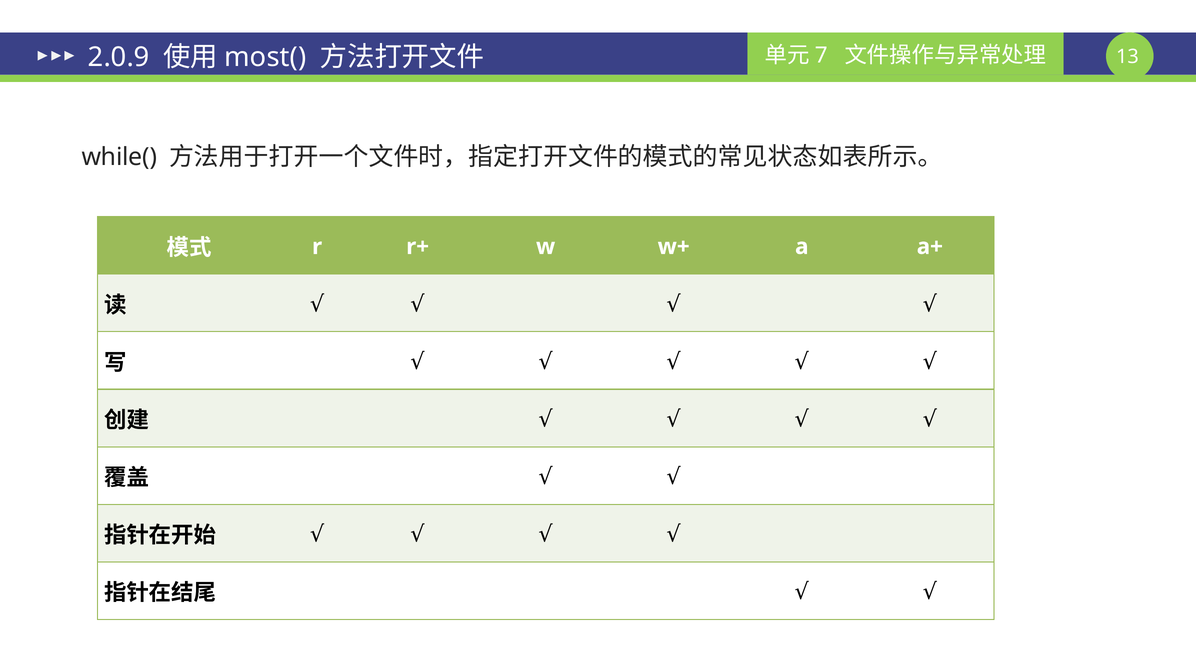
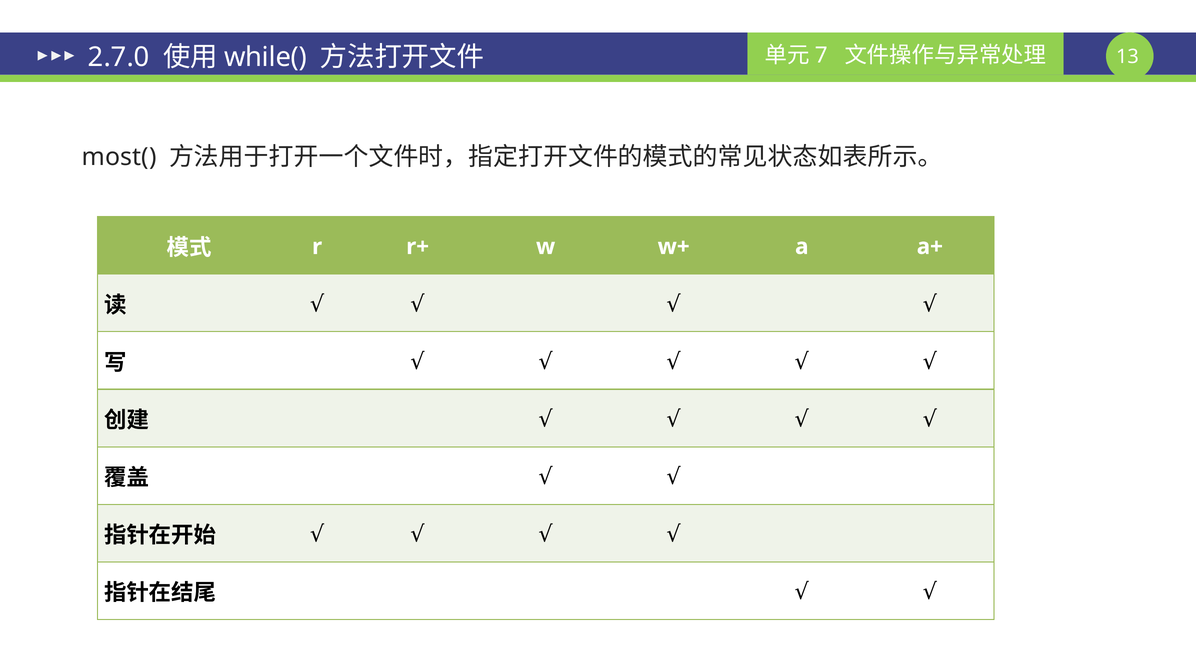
2.0.9: 2.0.9 -> 2.7.0
most(: most( -> while(
while(: while( -> most(
